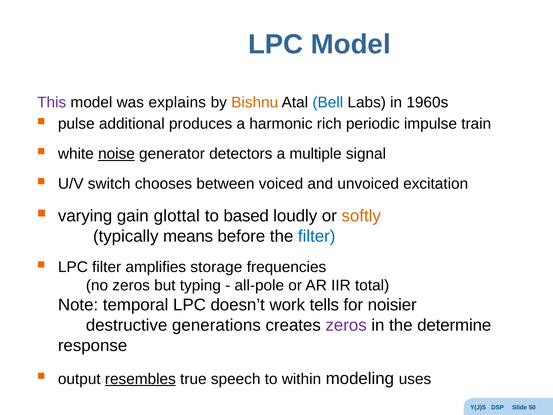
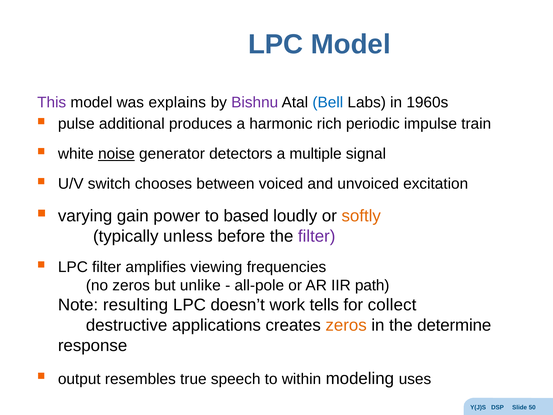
Bishnu colour: orange -> purple
glottal: glottal -> power
means: means -> unless
filter at (317, 236) colour: blue -> purple
storage: storage -> viewing
typing: typing -> unlike
total: total -> path
temporal: temporal -> resulting
noisier: noisier -> collect
generations: generations -> applications
zeros at (346, 325) colour: purple -> orange
resembles underline: present -> none
